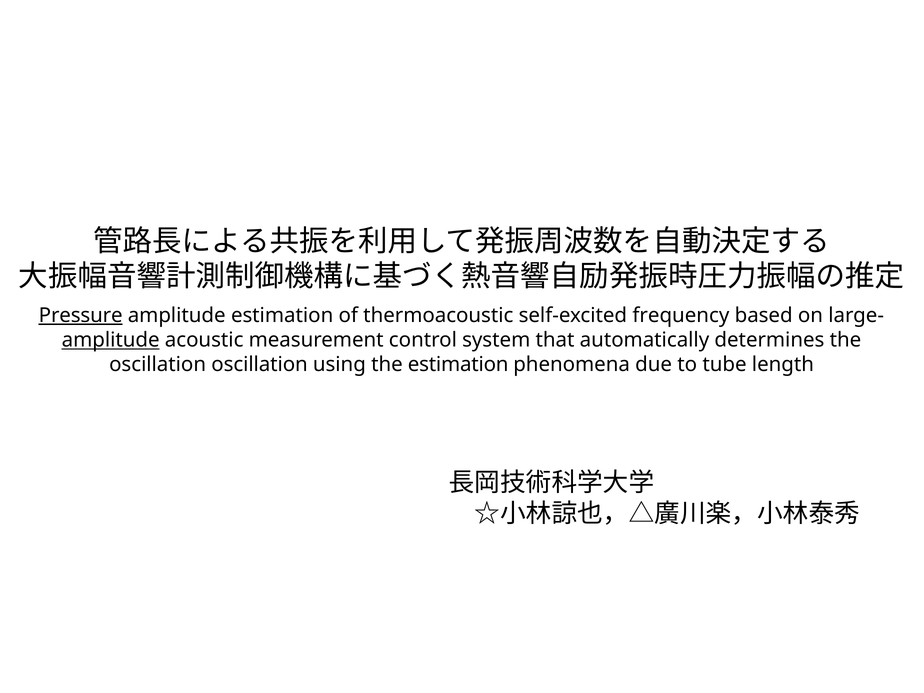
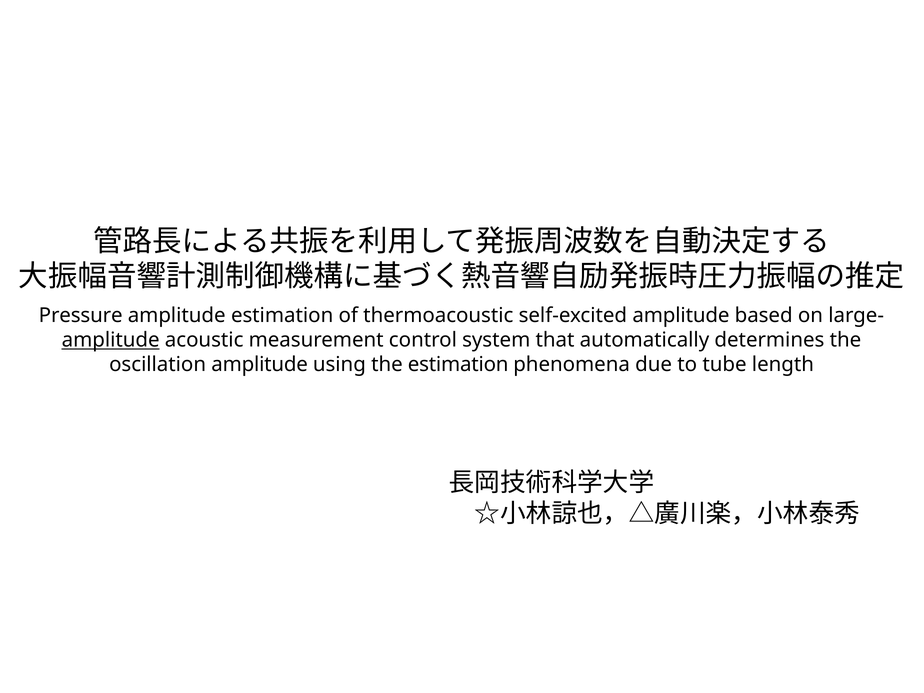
Pressure underline: present -> none
self-excited frequency: frequency -> amplitude
oscillation oscillation: oscillation -> amplitude
